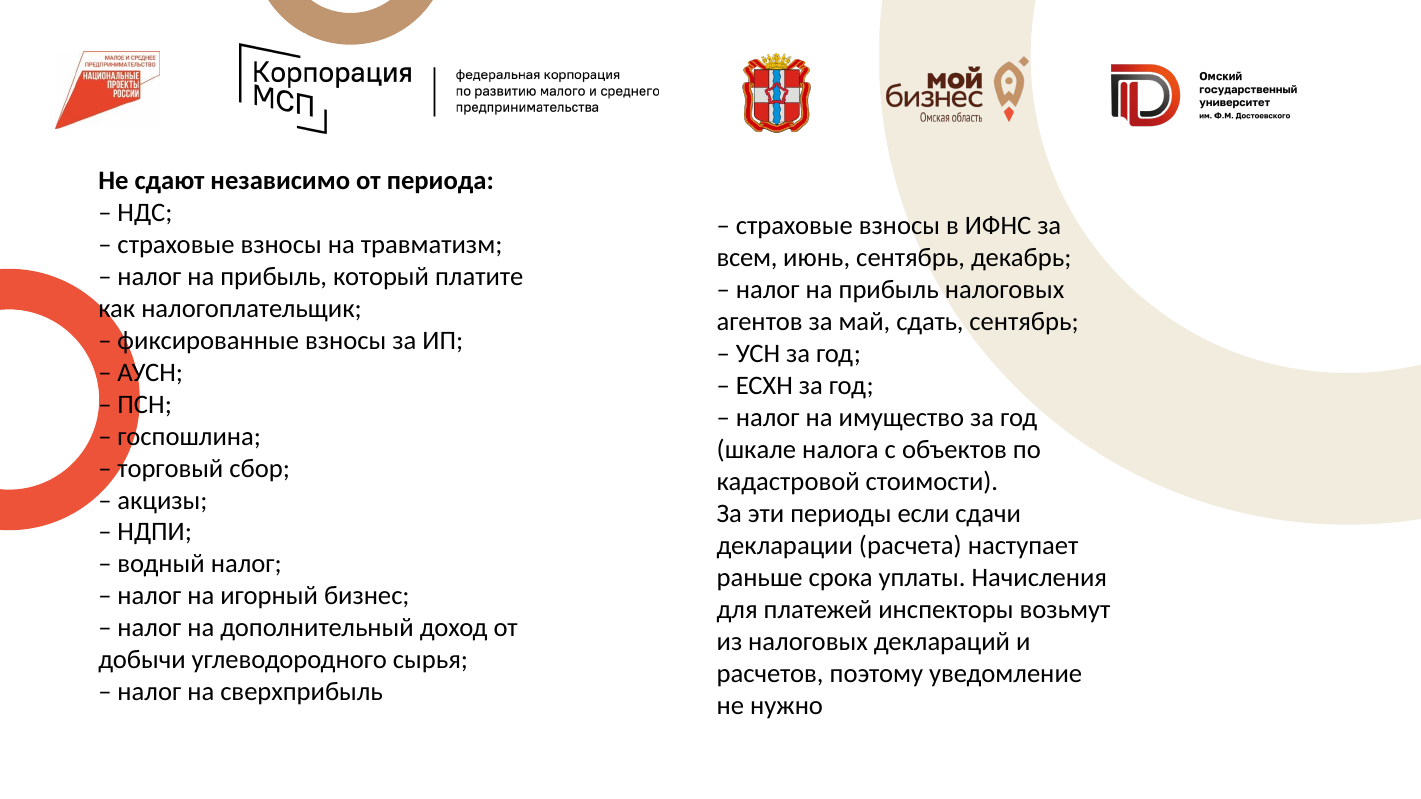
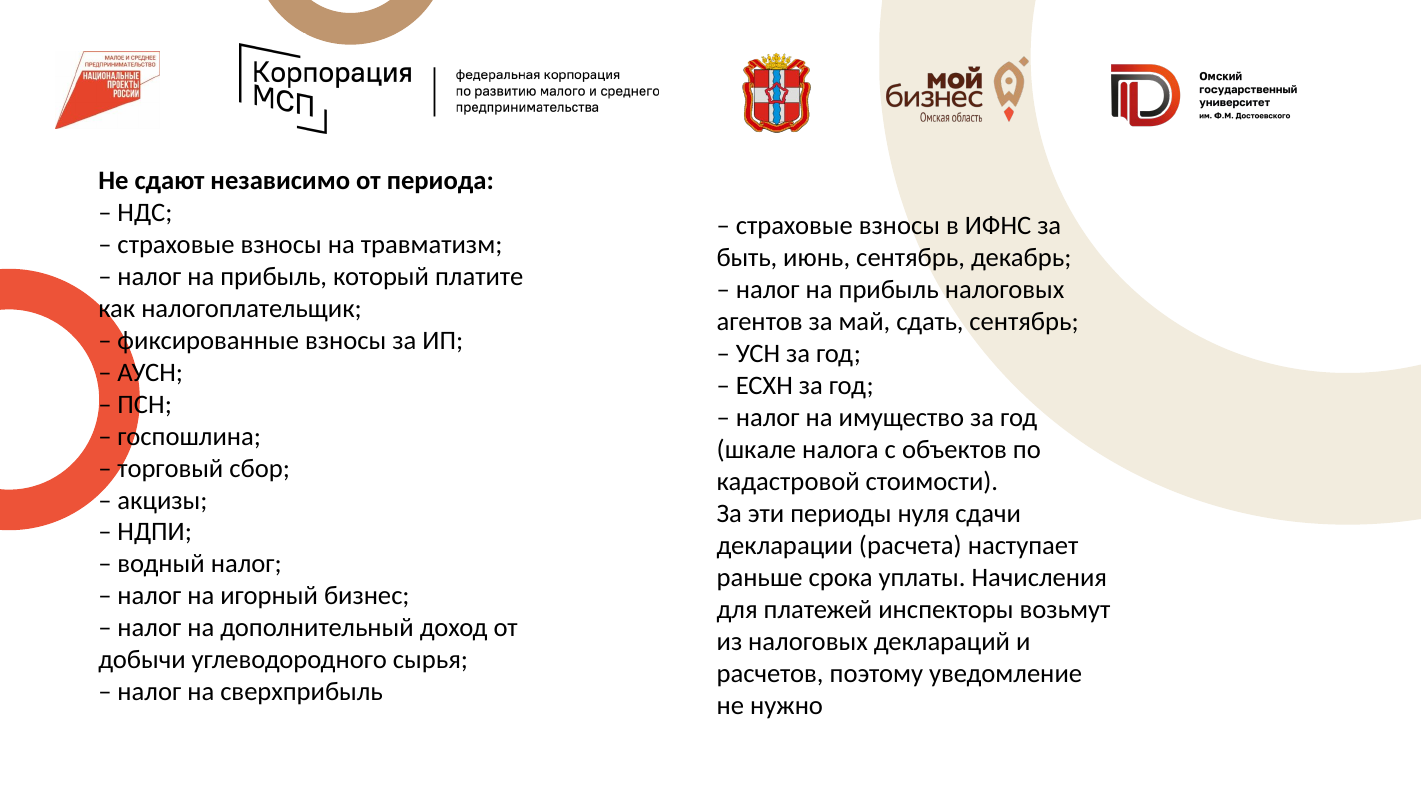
всем: всем -> быть
если: если -> нуля
